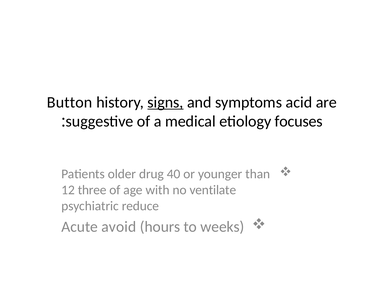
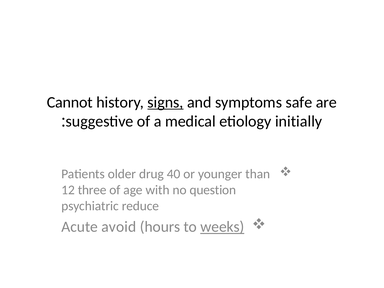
Button: Button -> Cannot
acid: acid -> safe
focuses: focuses -> initially
ventilate: ventilate -> question
weeks underline: none -> present
